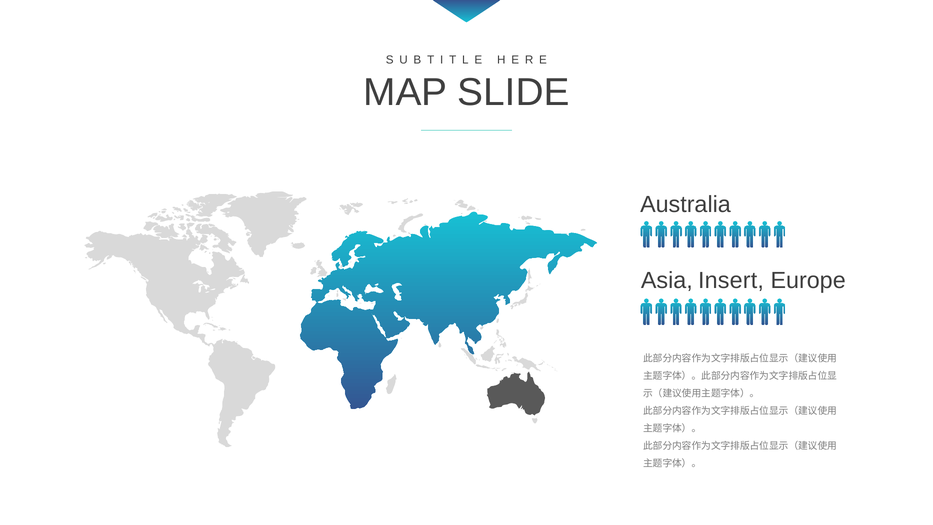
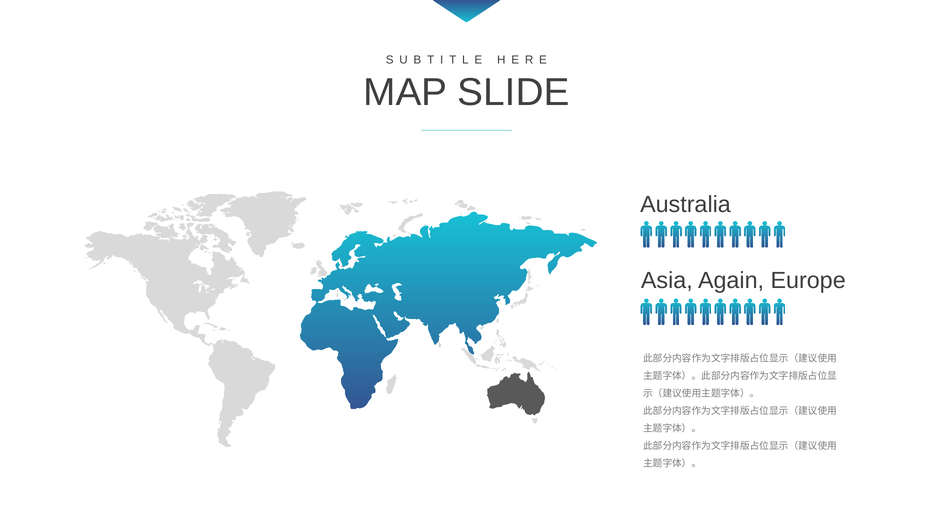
Insert: Insert -> Again
